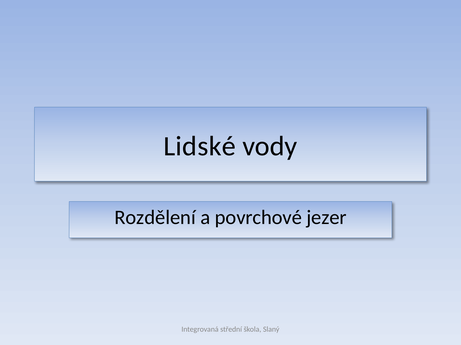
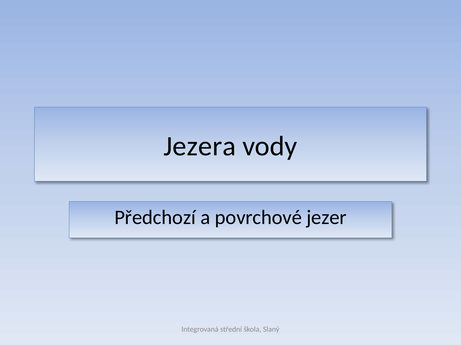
Lidské: Lidské -> Jezera
Rozdělení: Rozdělení -> Předchozí
